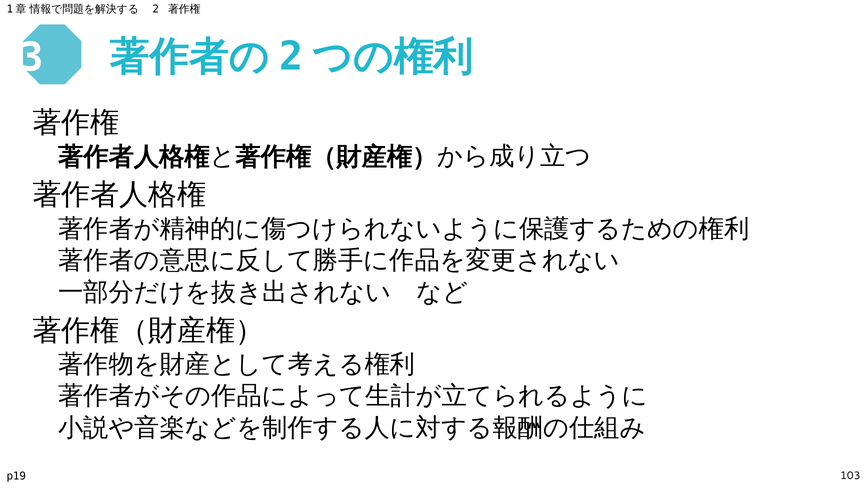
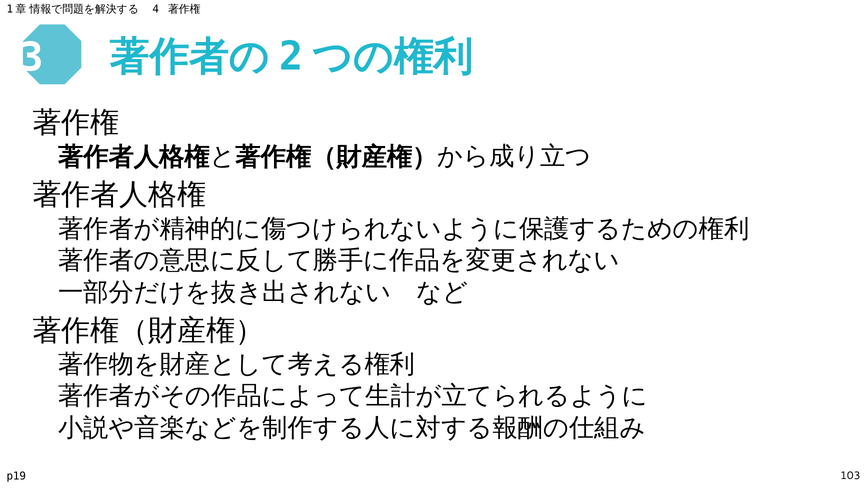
2 at (156, 9): 2 -> 4
